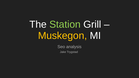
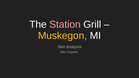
Station colour: light green -> pink
